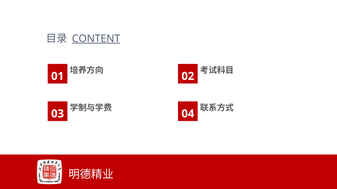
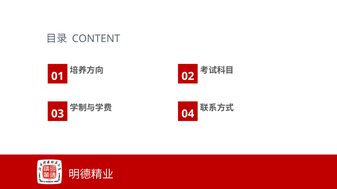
CONTENT underline: present -> none
